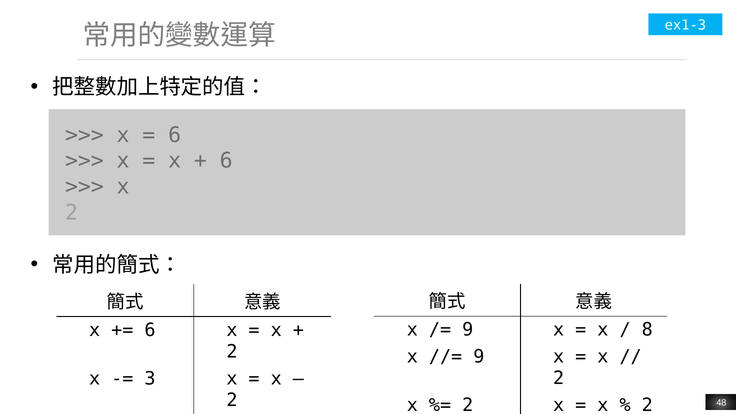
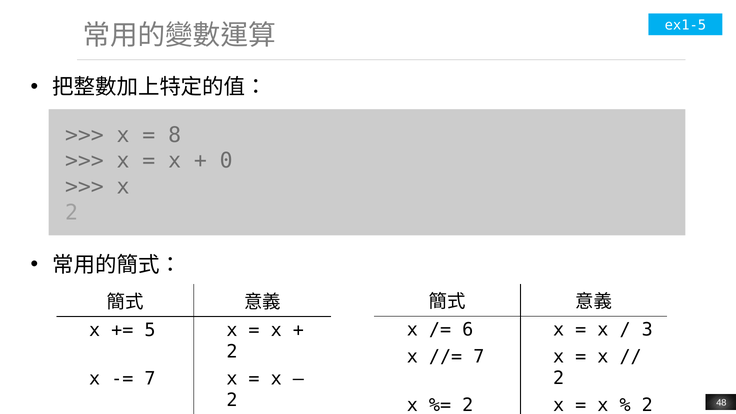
ex1-3: ex1-3 -> ex1-5
6 at (175, 135): 6 -> 8
6 at (226, 161): 6 -> 0
9 at (468, 330): 9 -> 6
8: 8 -> 3
6 at (150, 330): 6 -> 5
9 at (479, 357): 9 -> 7
3 at (150, 379): 3 -> 7
